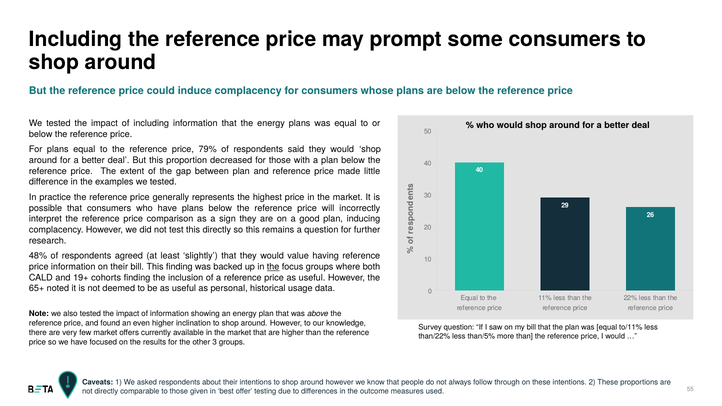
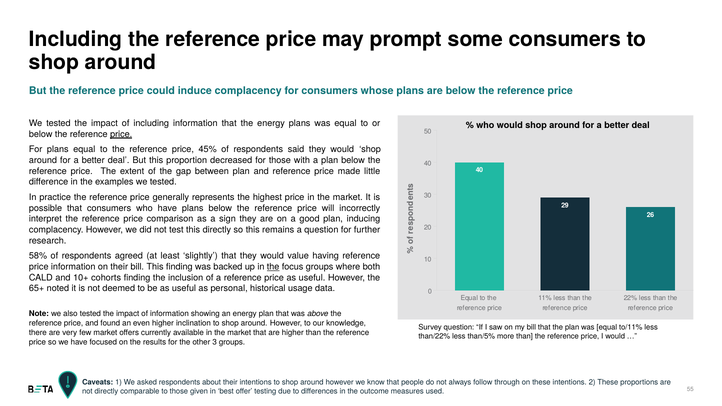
price at (121, 134) underline: none -> present
79%: 79% -> 45%
48%: 48% -> 58%
19+: 19+ -> 10+
